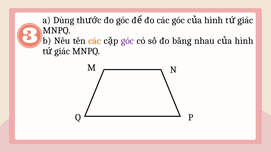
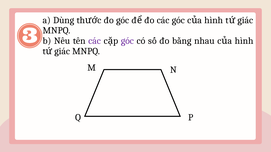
các at (95, 41) colour: orange -> purple
